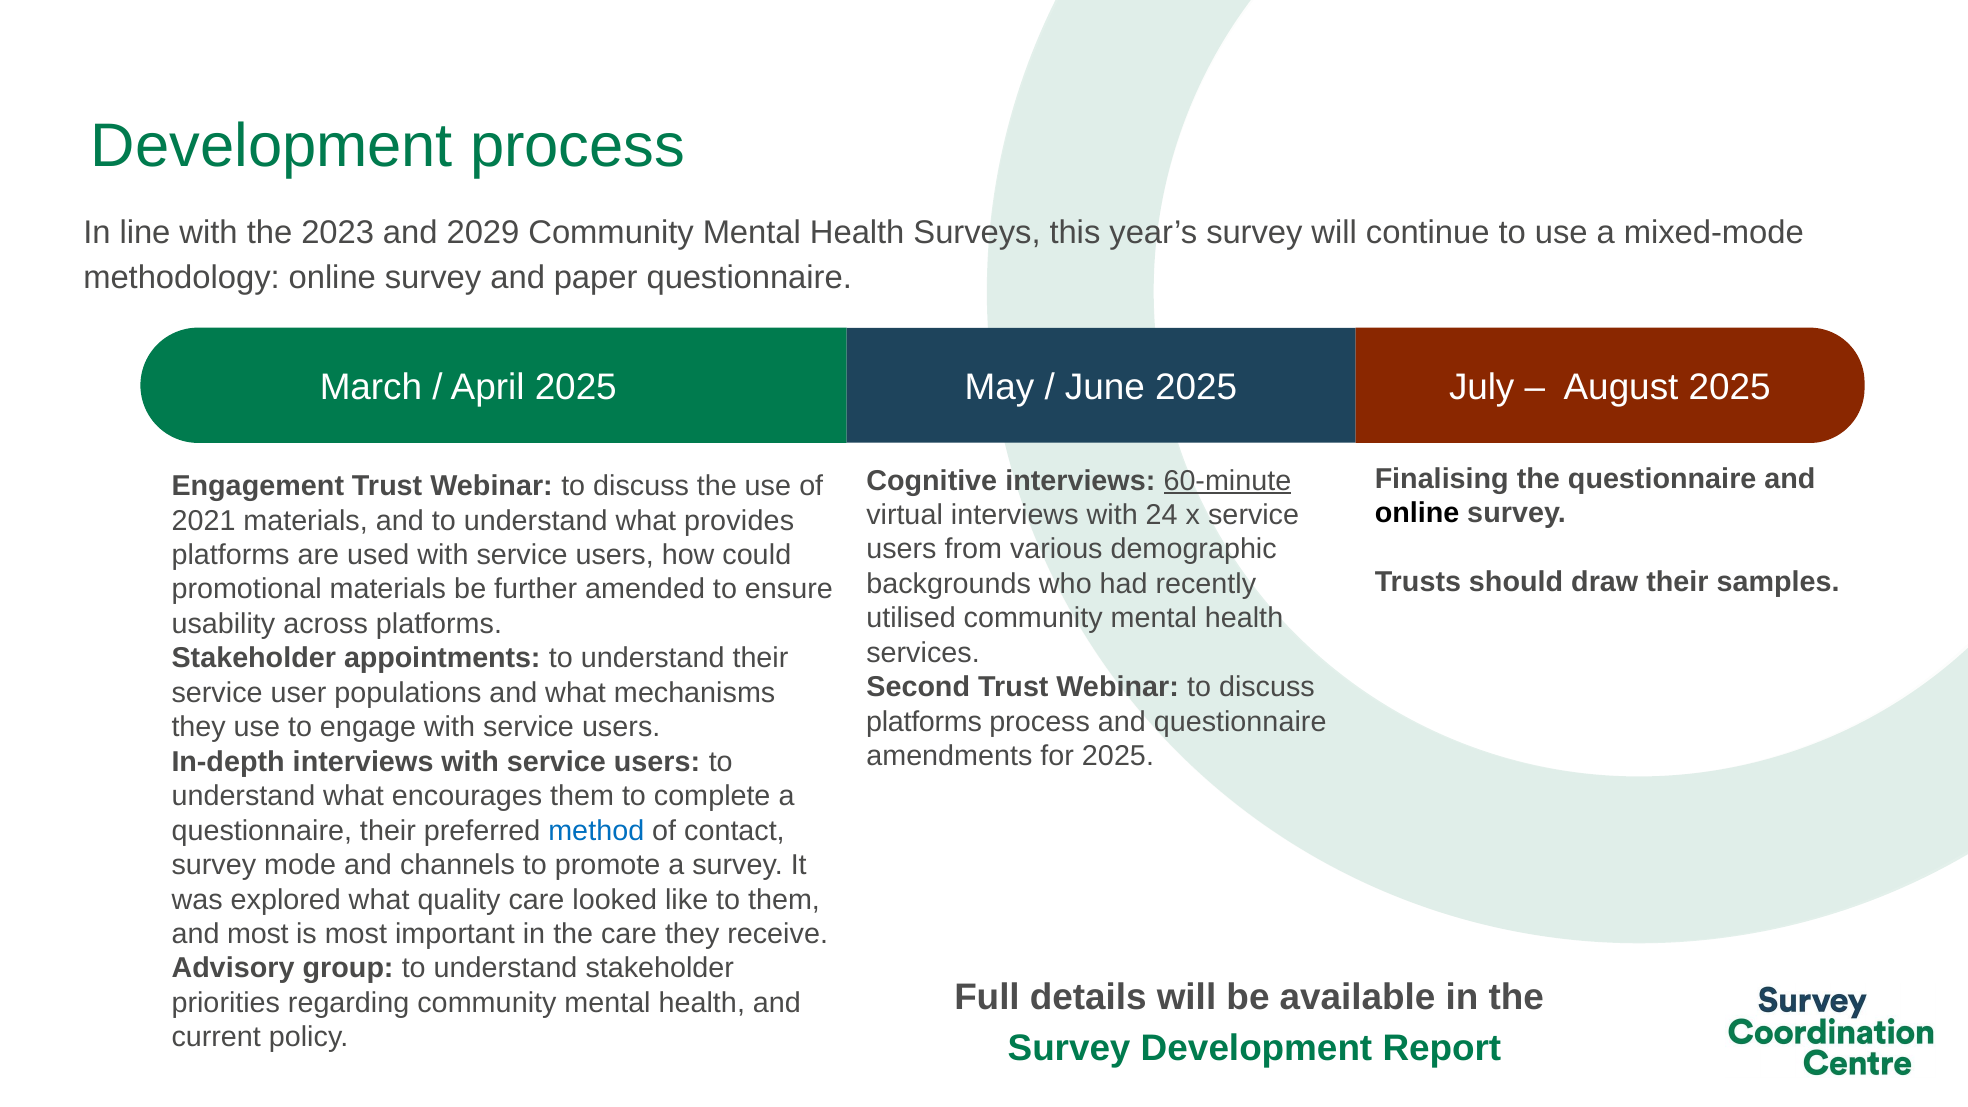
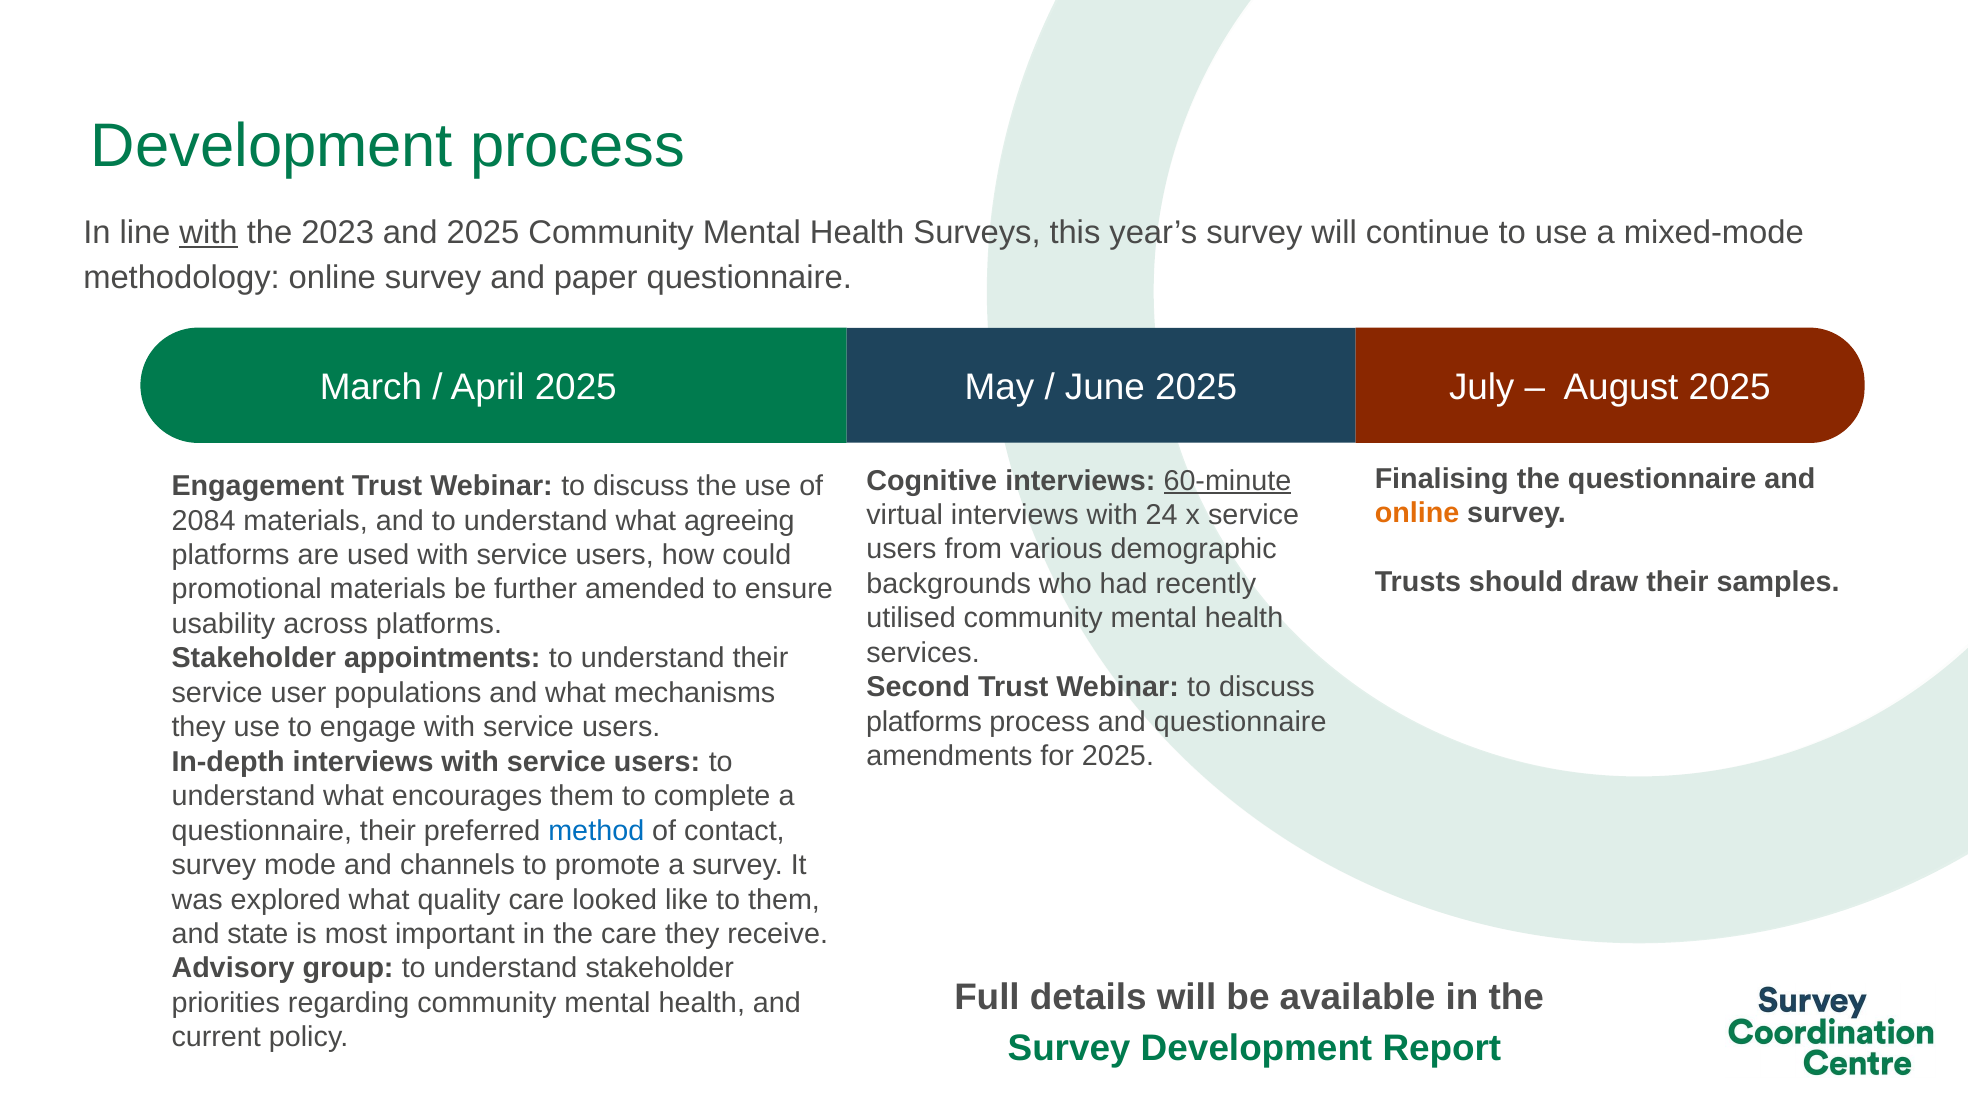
with at (209, 233) underline: none -> present
and 2029: 2029 -> 2025
online at (1417, 513) colour: black -> orange
2021: 2021 -> 2084
provides: provides -> agreeing
and most: most -> state
